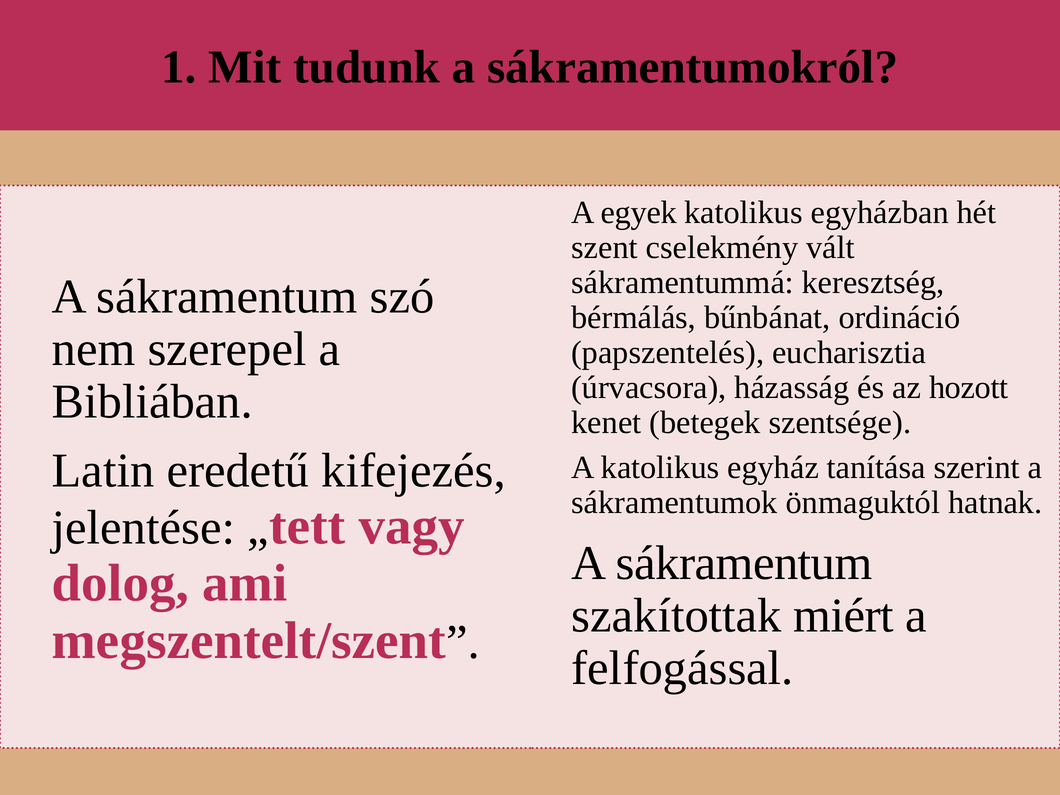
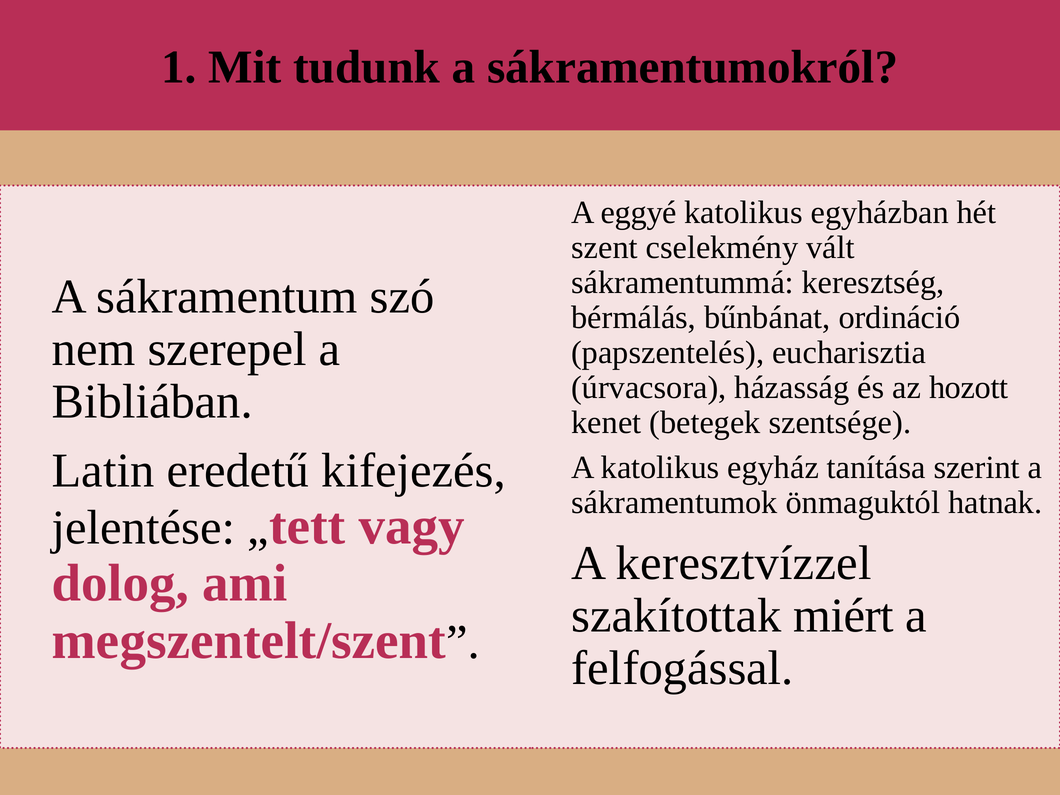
egyek: egyek -> eggyé
sákramentum at (744, 563): sákramentum -> keresztvízzel
